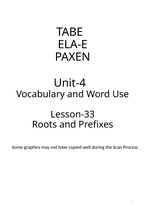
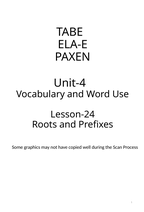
Lesson-33: Lesson-33 -> Lesson-24
